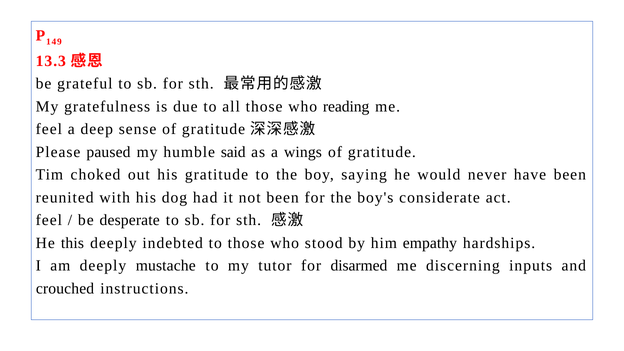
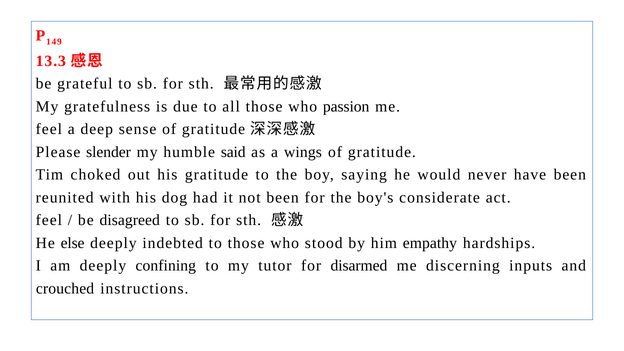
reading: reading -> passion
paused: paused -> slender
desperate: desperate -> disagreed
this: this -> else
mustache: mustache -> confining
